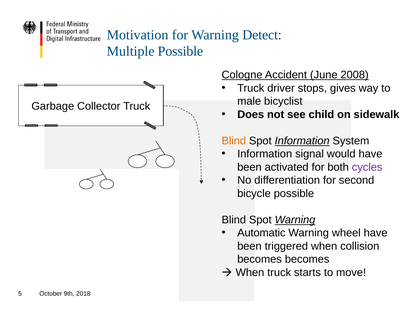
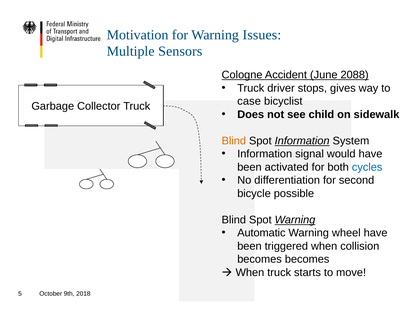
Detect: Detect -> Issues
Multiple Possible: Possible -> Sensors
2008: 2008 -> 2088
male: male -> case
cycles colour: purple -> blue
